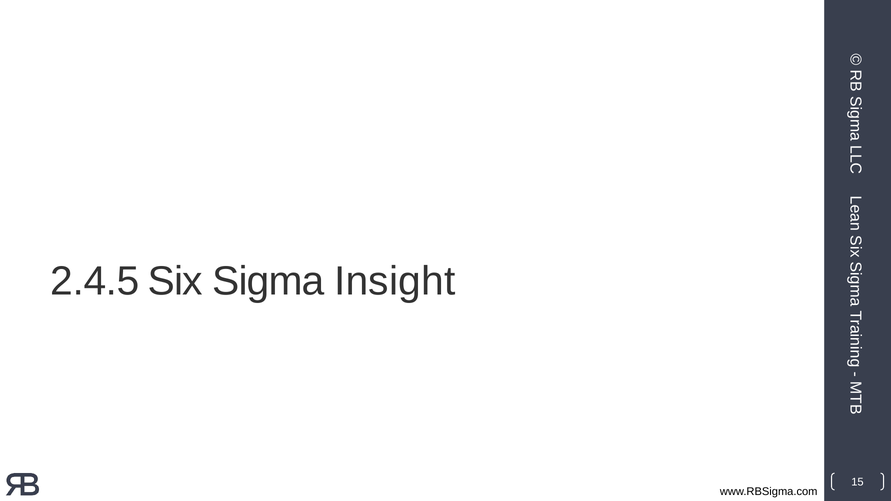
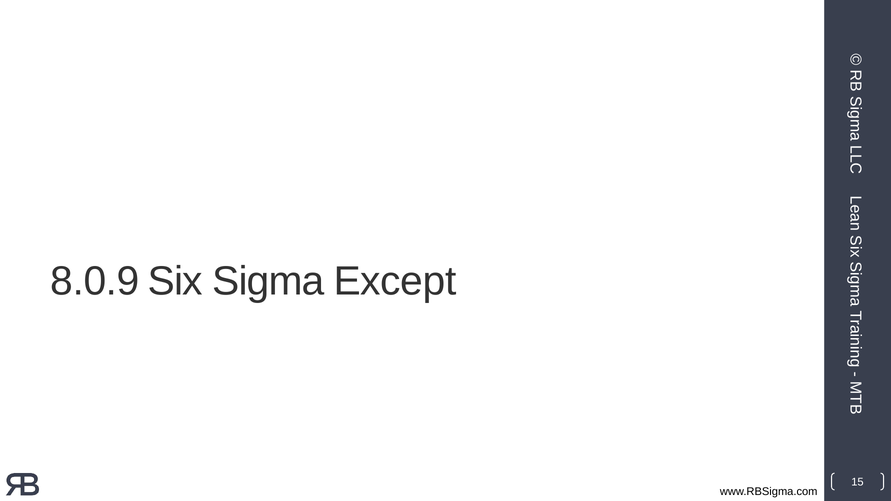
2.4.5: 2.4.5 -> 8.0.9
Insight: Insight -> Except
